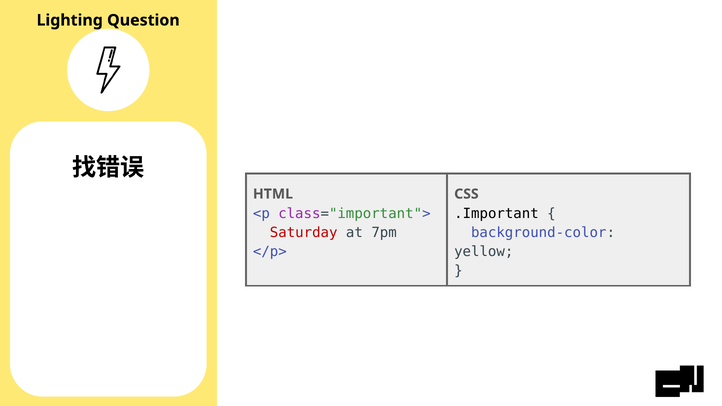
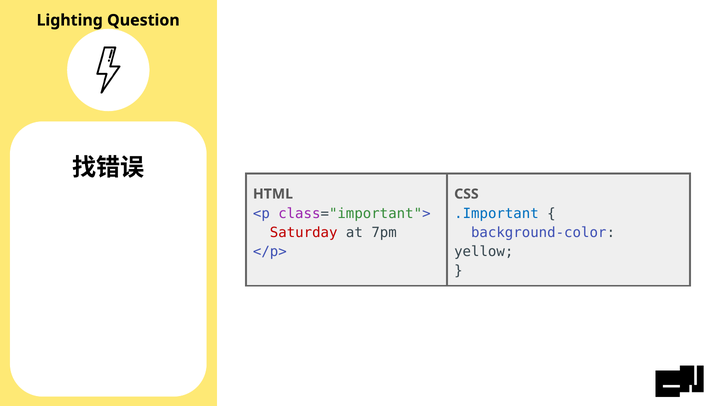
.Important colour: black -> blue
